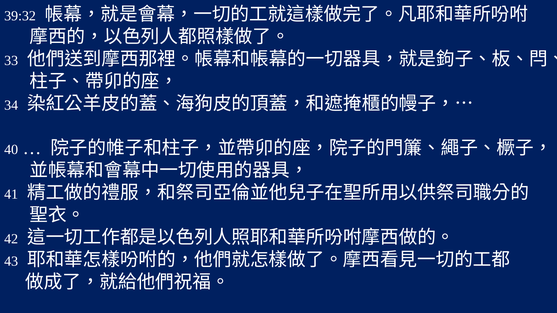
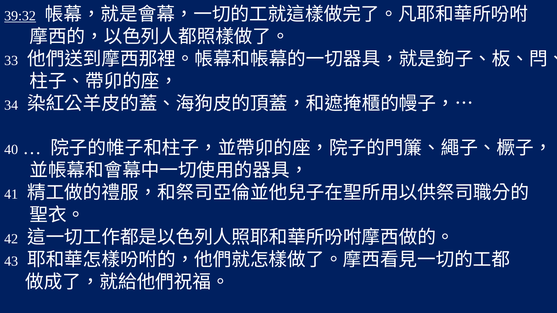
39:32 underline: none -> present
